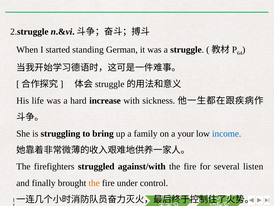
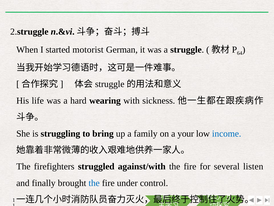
standing: standing -> motorist
increase: increase -> wearing
the at (94, 183) colour: orange -> blue
